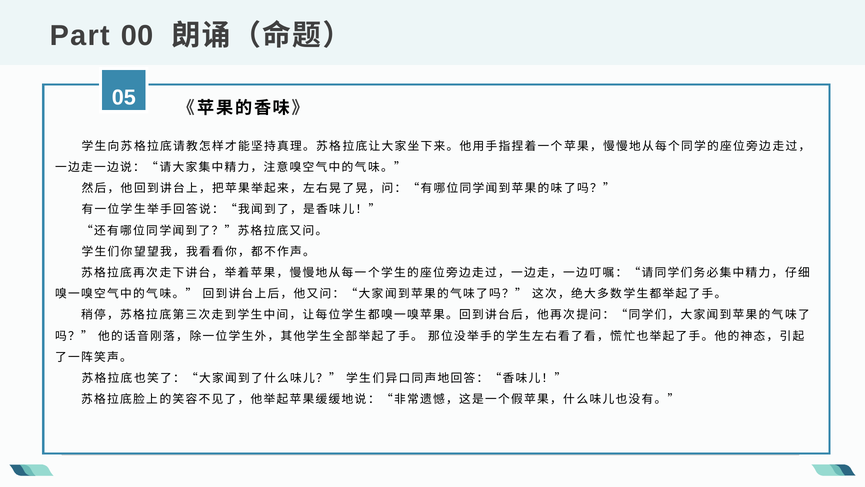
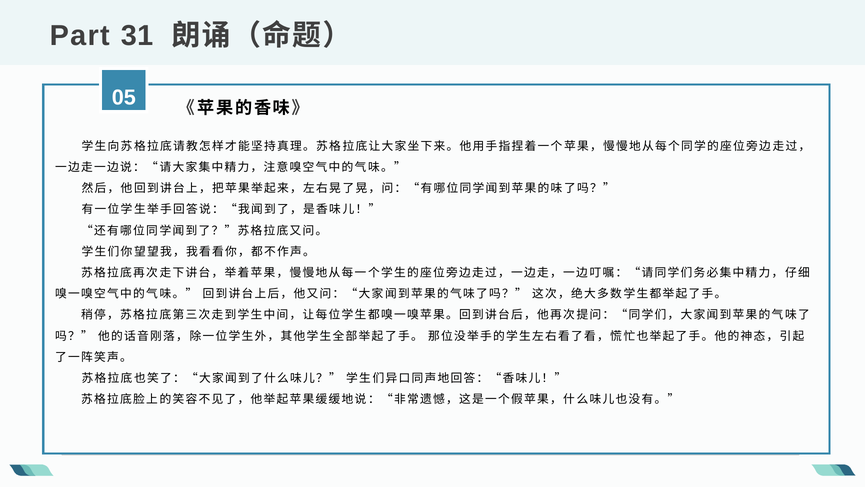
00: 00 -> 31
